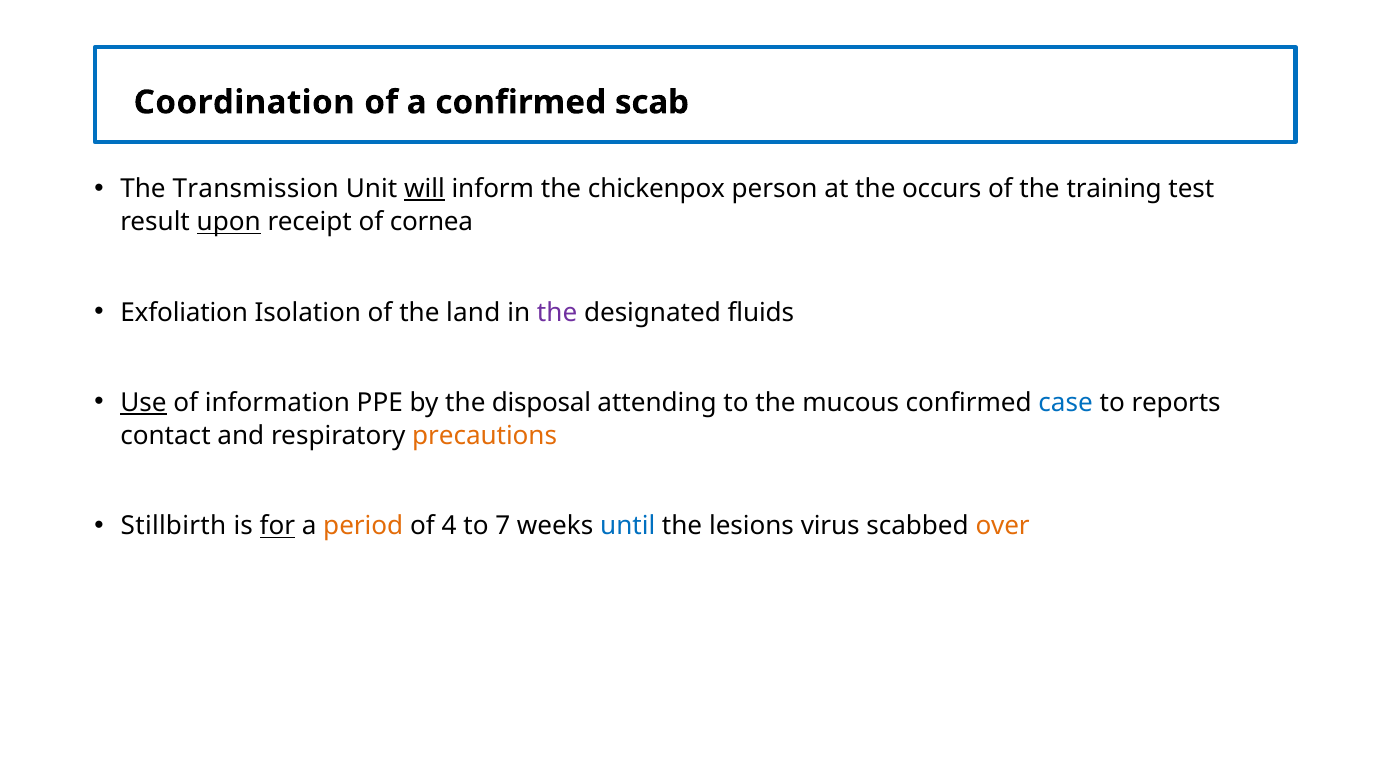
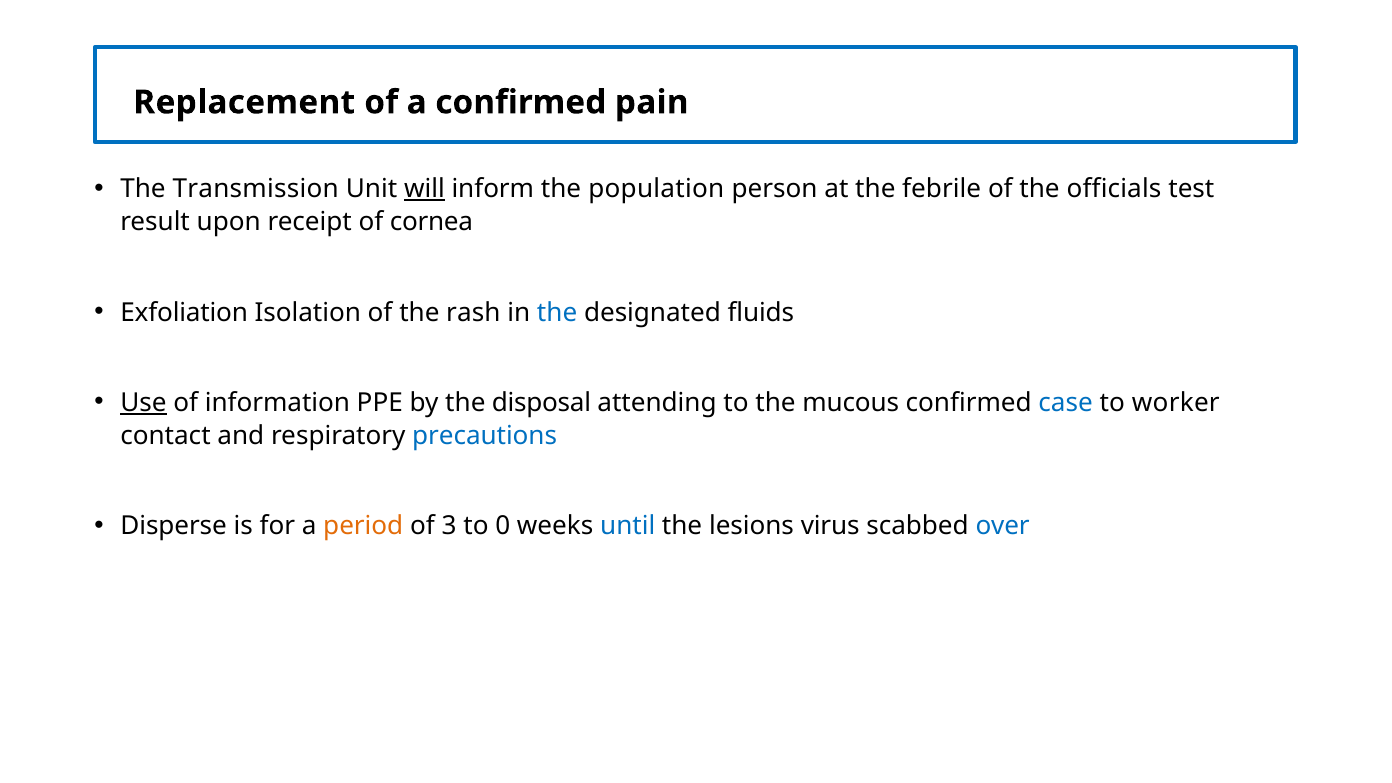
Coordination: Coordination -> Replacement
scab: scab -> pain
chickenpox: chickenpox -> population
occurs: occurs -> febrile
training: training -> officials
upon underline: present -> none
land: land -> rash
the at (557, 312) colour: purple -> blue
reports: reports -> worker
precautions colour: orange -> blue
Stillbirth: Stillbirth -> Disperse
for underline: present -> none
4: 4 -> 3
7: 7 -> 0
over colour: orange -> blue
